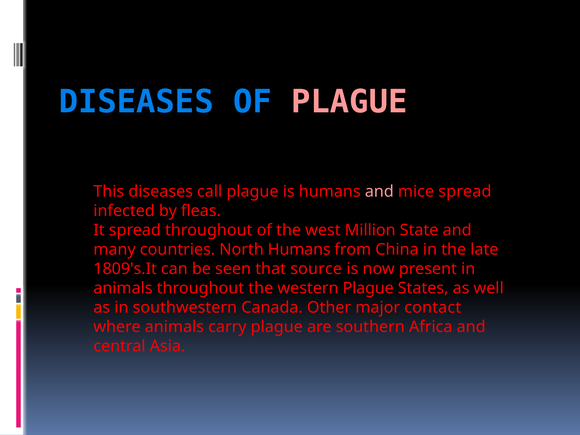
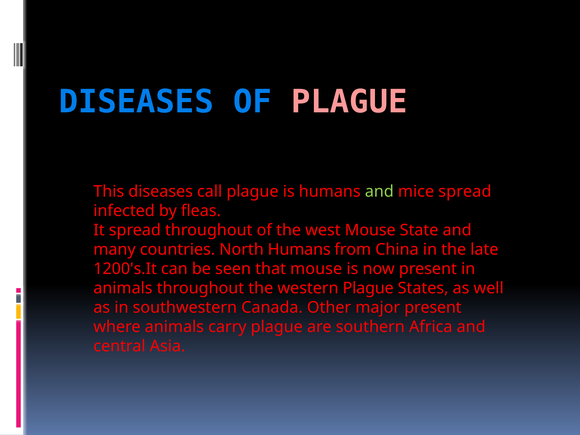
and at (379, 192) colour: pink -> light green
west Million: Million -> Mouse
1809's.It: 1809's.It -> 1200's.It
that source: source -> mouse
major contact: contact -> present
